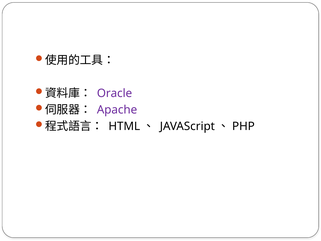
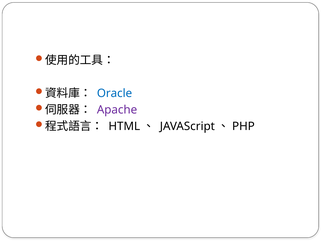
Oracle colour: purple -> blue
